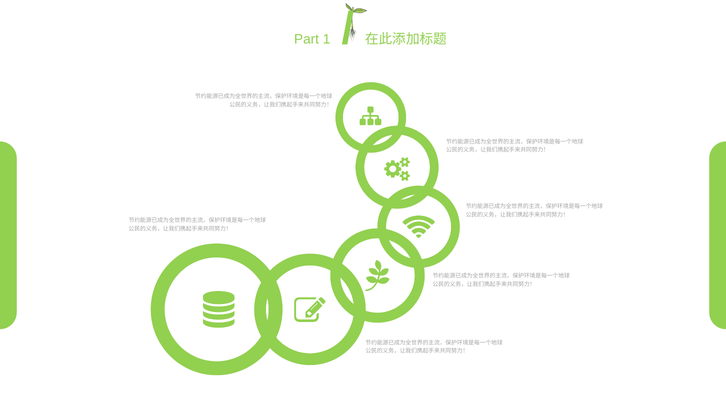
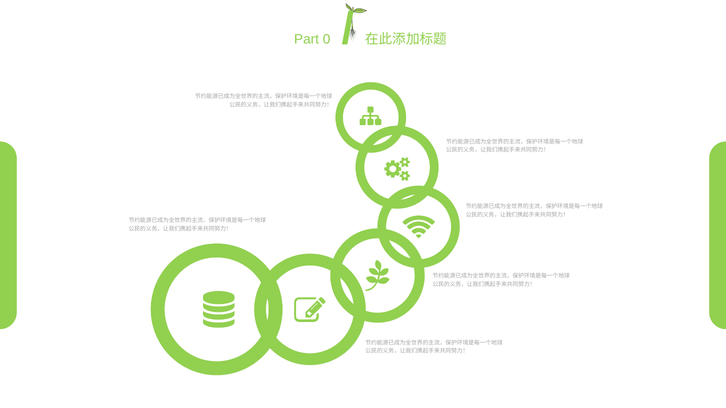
1: 1 -> 0
